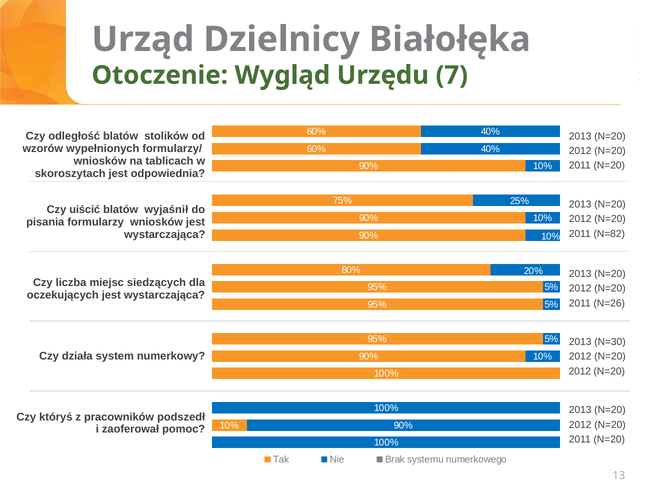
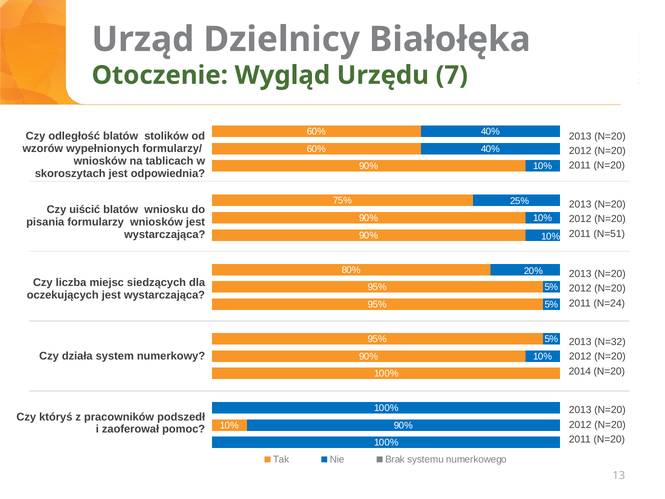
wyjaśnił: wyjaśnił -> wniosku
N=82: N=82 -> N=51
N=26: N=26 -> N=24
N=30: N=30 -> N=32
2012 at (580, 371): 2012 -> 2014
